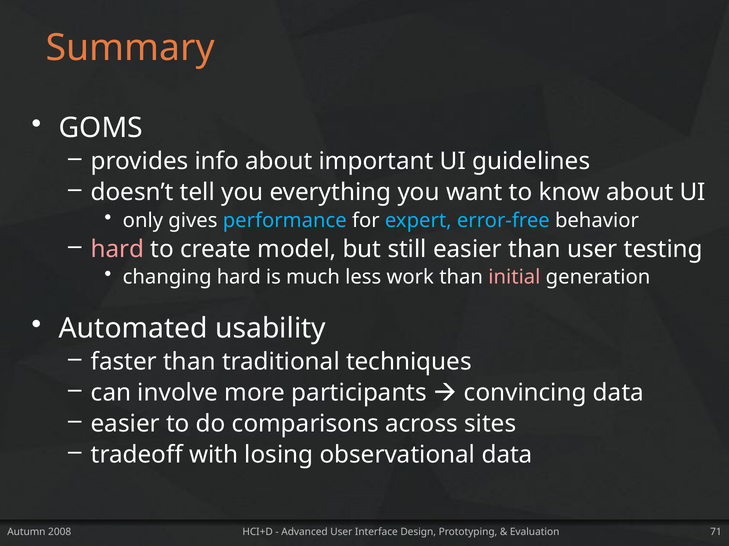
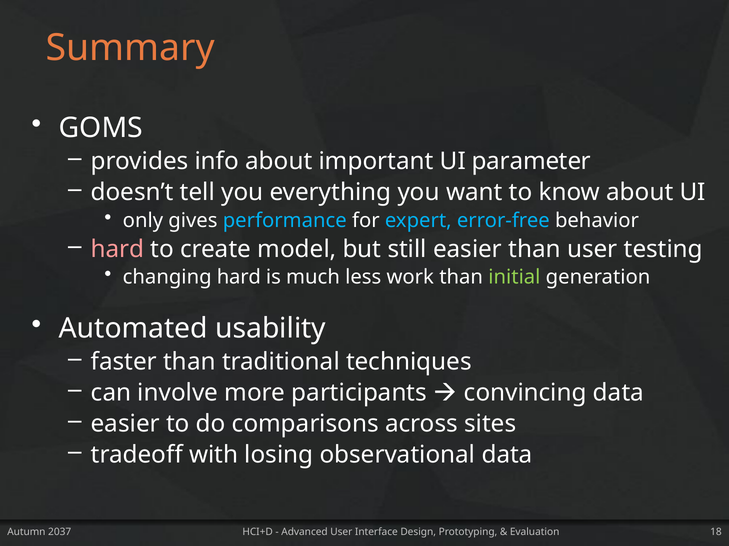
guidelines: guidelines -> parameter
initial colour: pink -> light green
2008: 2008 -> 2037
71: 71 -> 18
